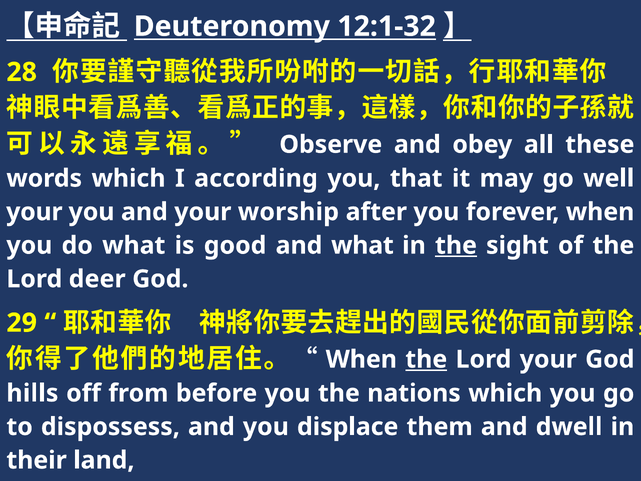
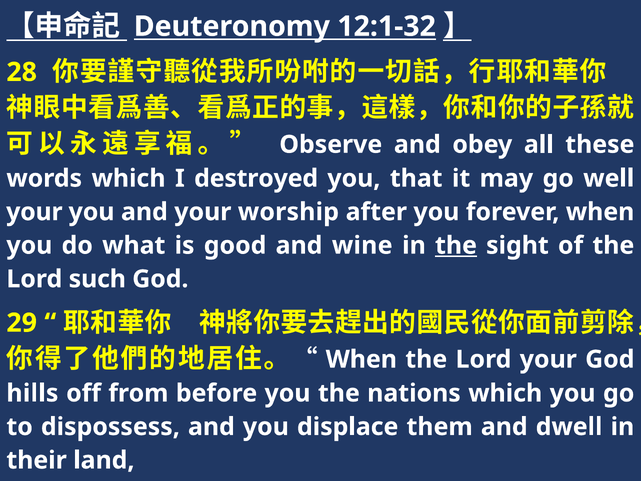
according: according -> destroyed
and what: what -> wine
deer: deer -> such
the at (426, 359) underline: present -> none
